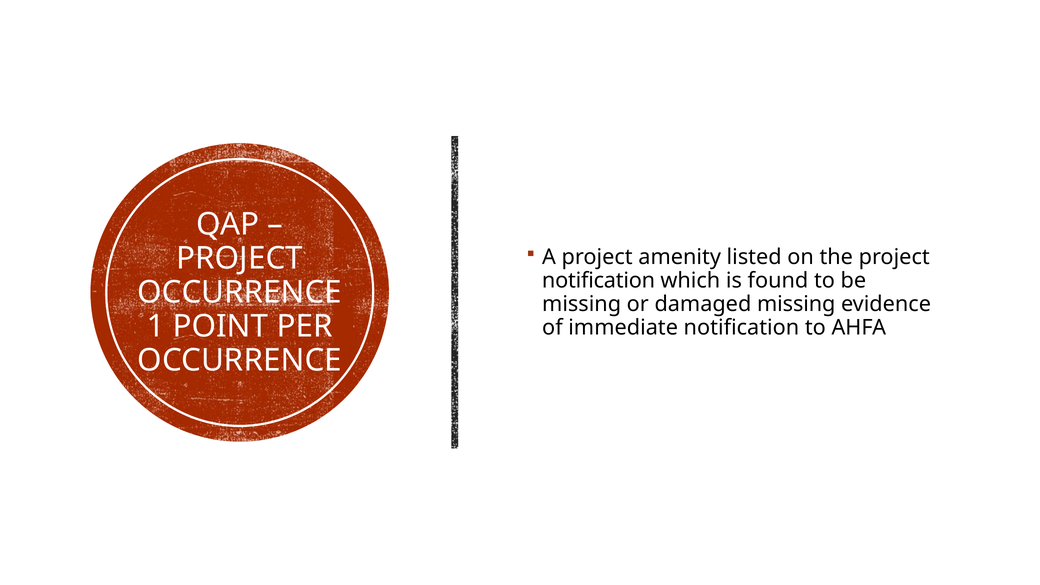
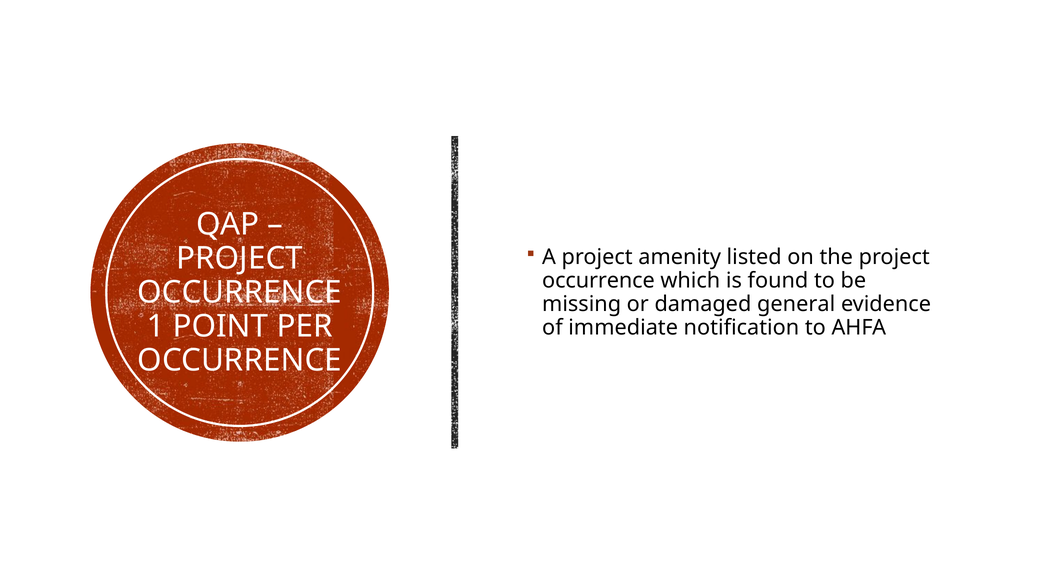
notification at (599, 281): notification -> occurrence
damaged missing: missing -> general
